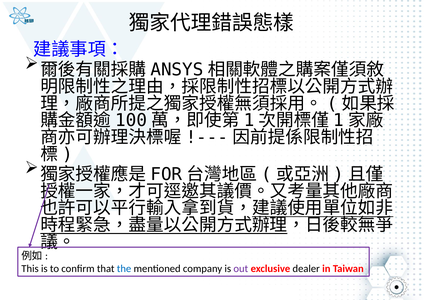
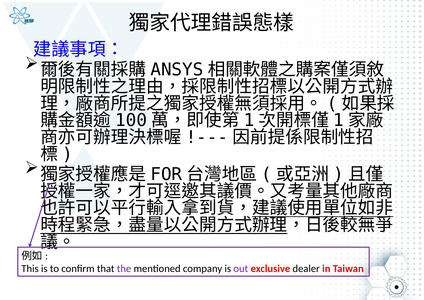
the colour: blue -> purple
